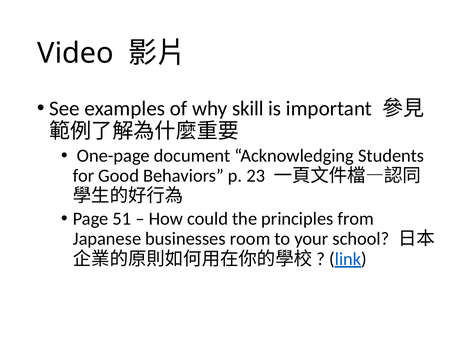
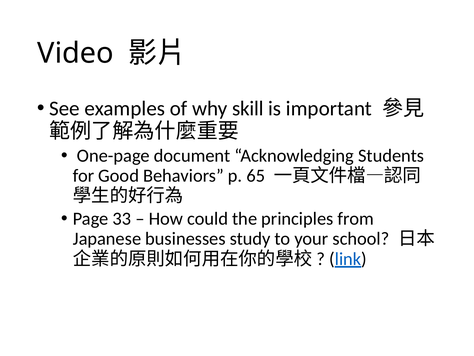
23: 23 -> 65
51: 51 -> 33
room: room -> study
